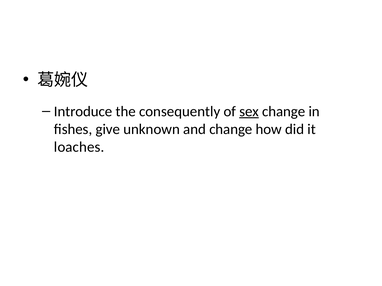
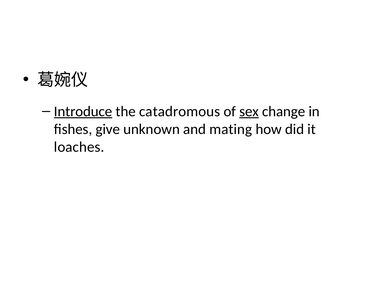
Introduce underline: none -> present
consequently: consequently -> catadromous
and change: change -> mating
